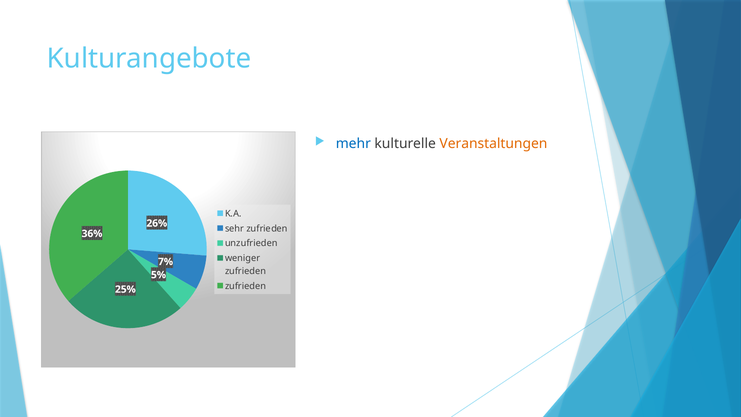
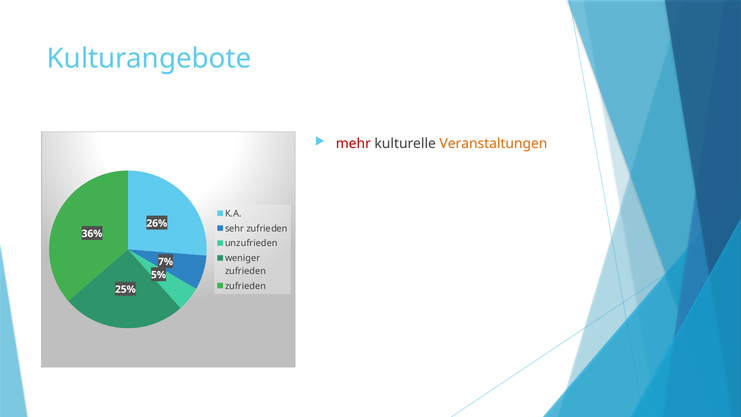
mehr colour: blue -> red
